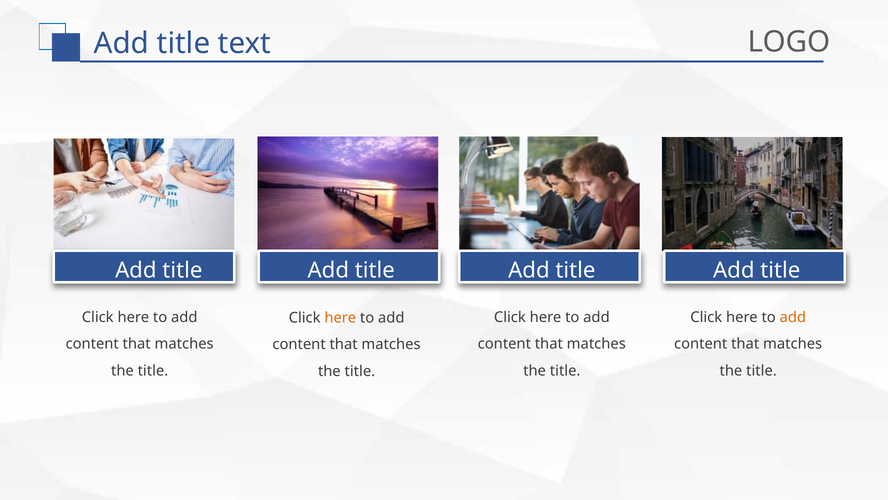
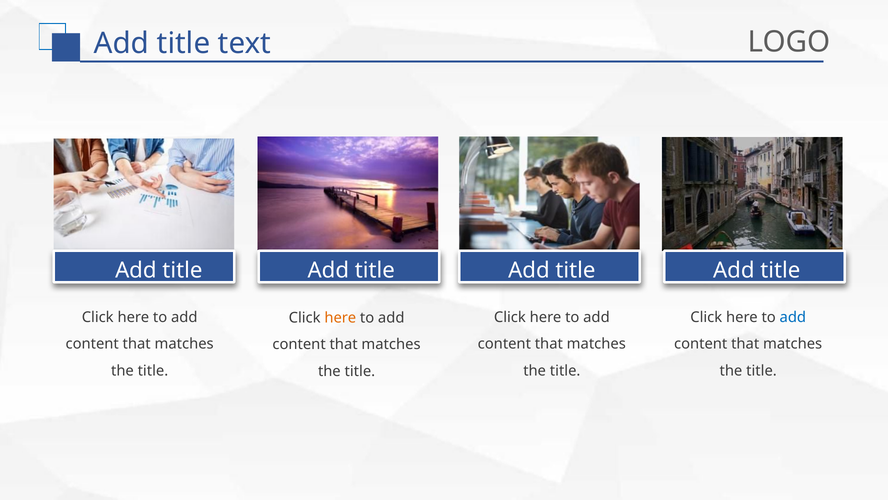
add at (793, 317) colour: orange -> blue
